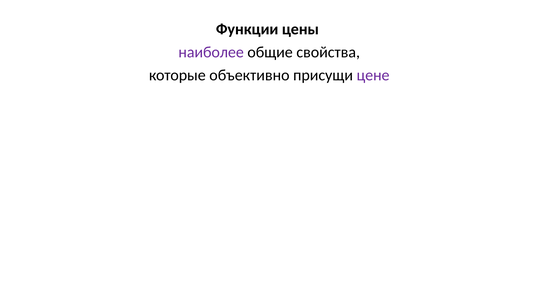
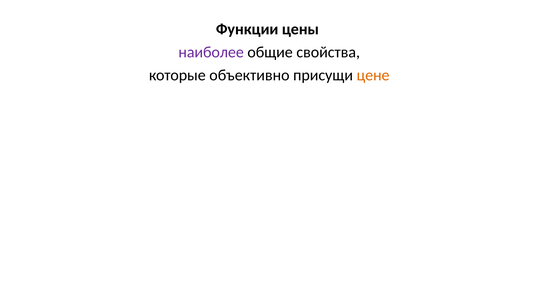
цене colour: purple -> orange
